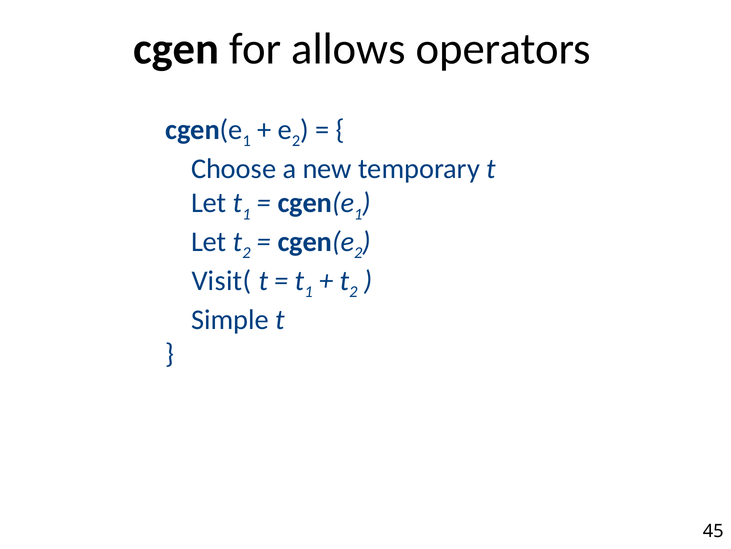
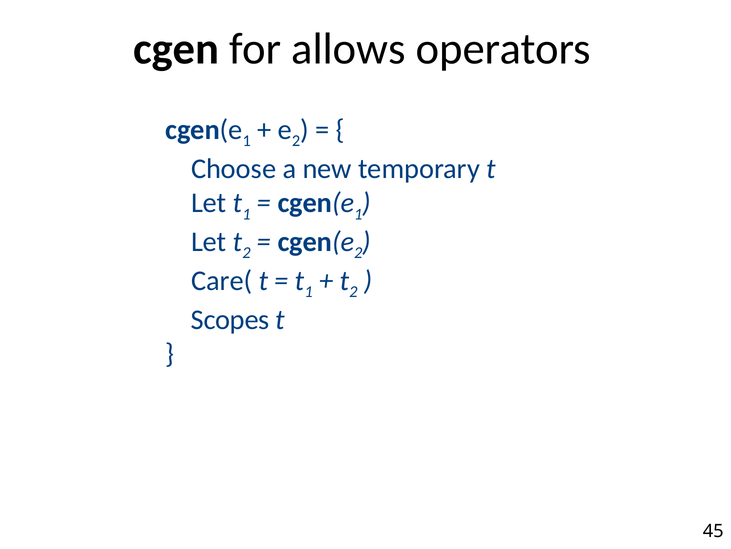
Visit(: Visit( -> Care(
Simple: Simple -> Scopes
